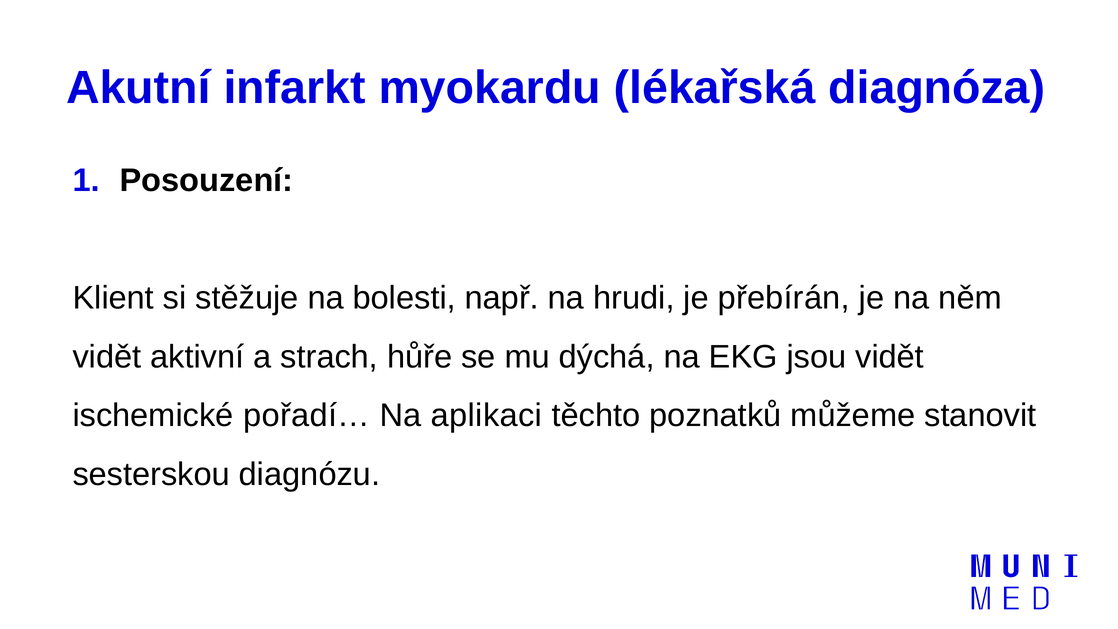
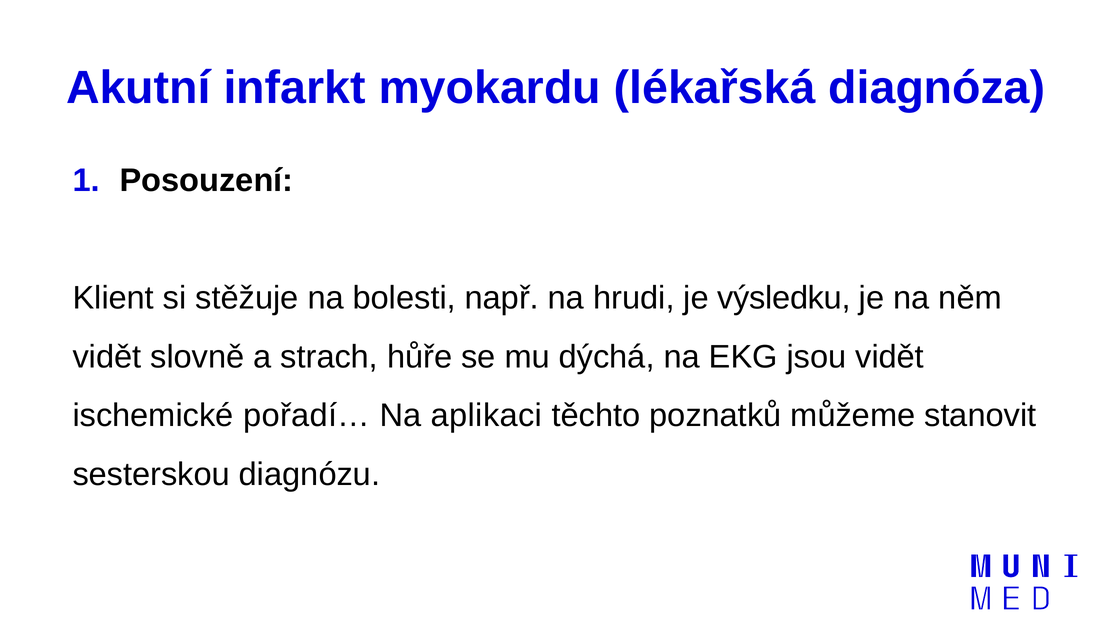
přebírán: přebírán -> výsledku
aktivní: aktivní -> slovně
